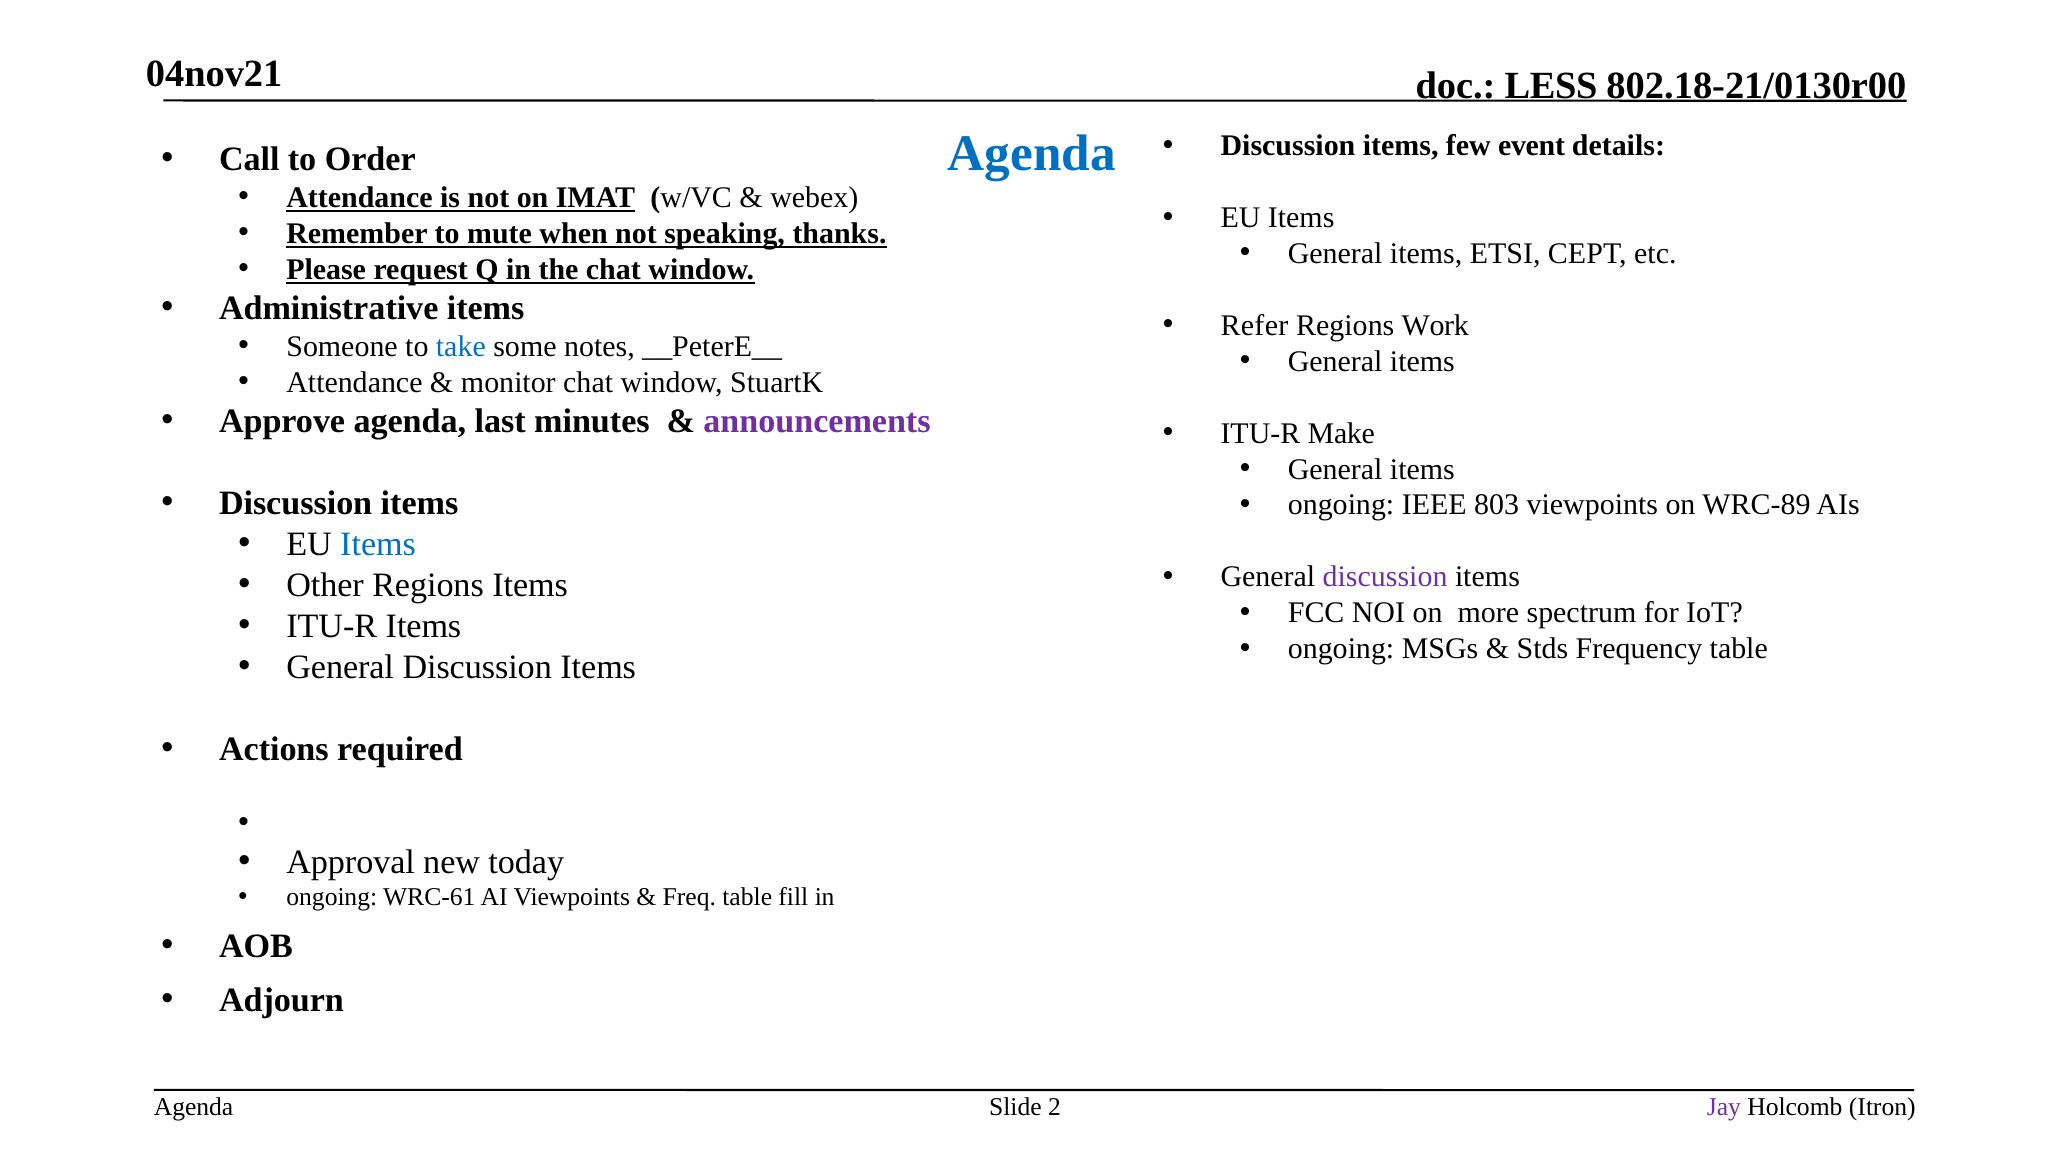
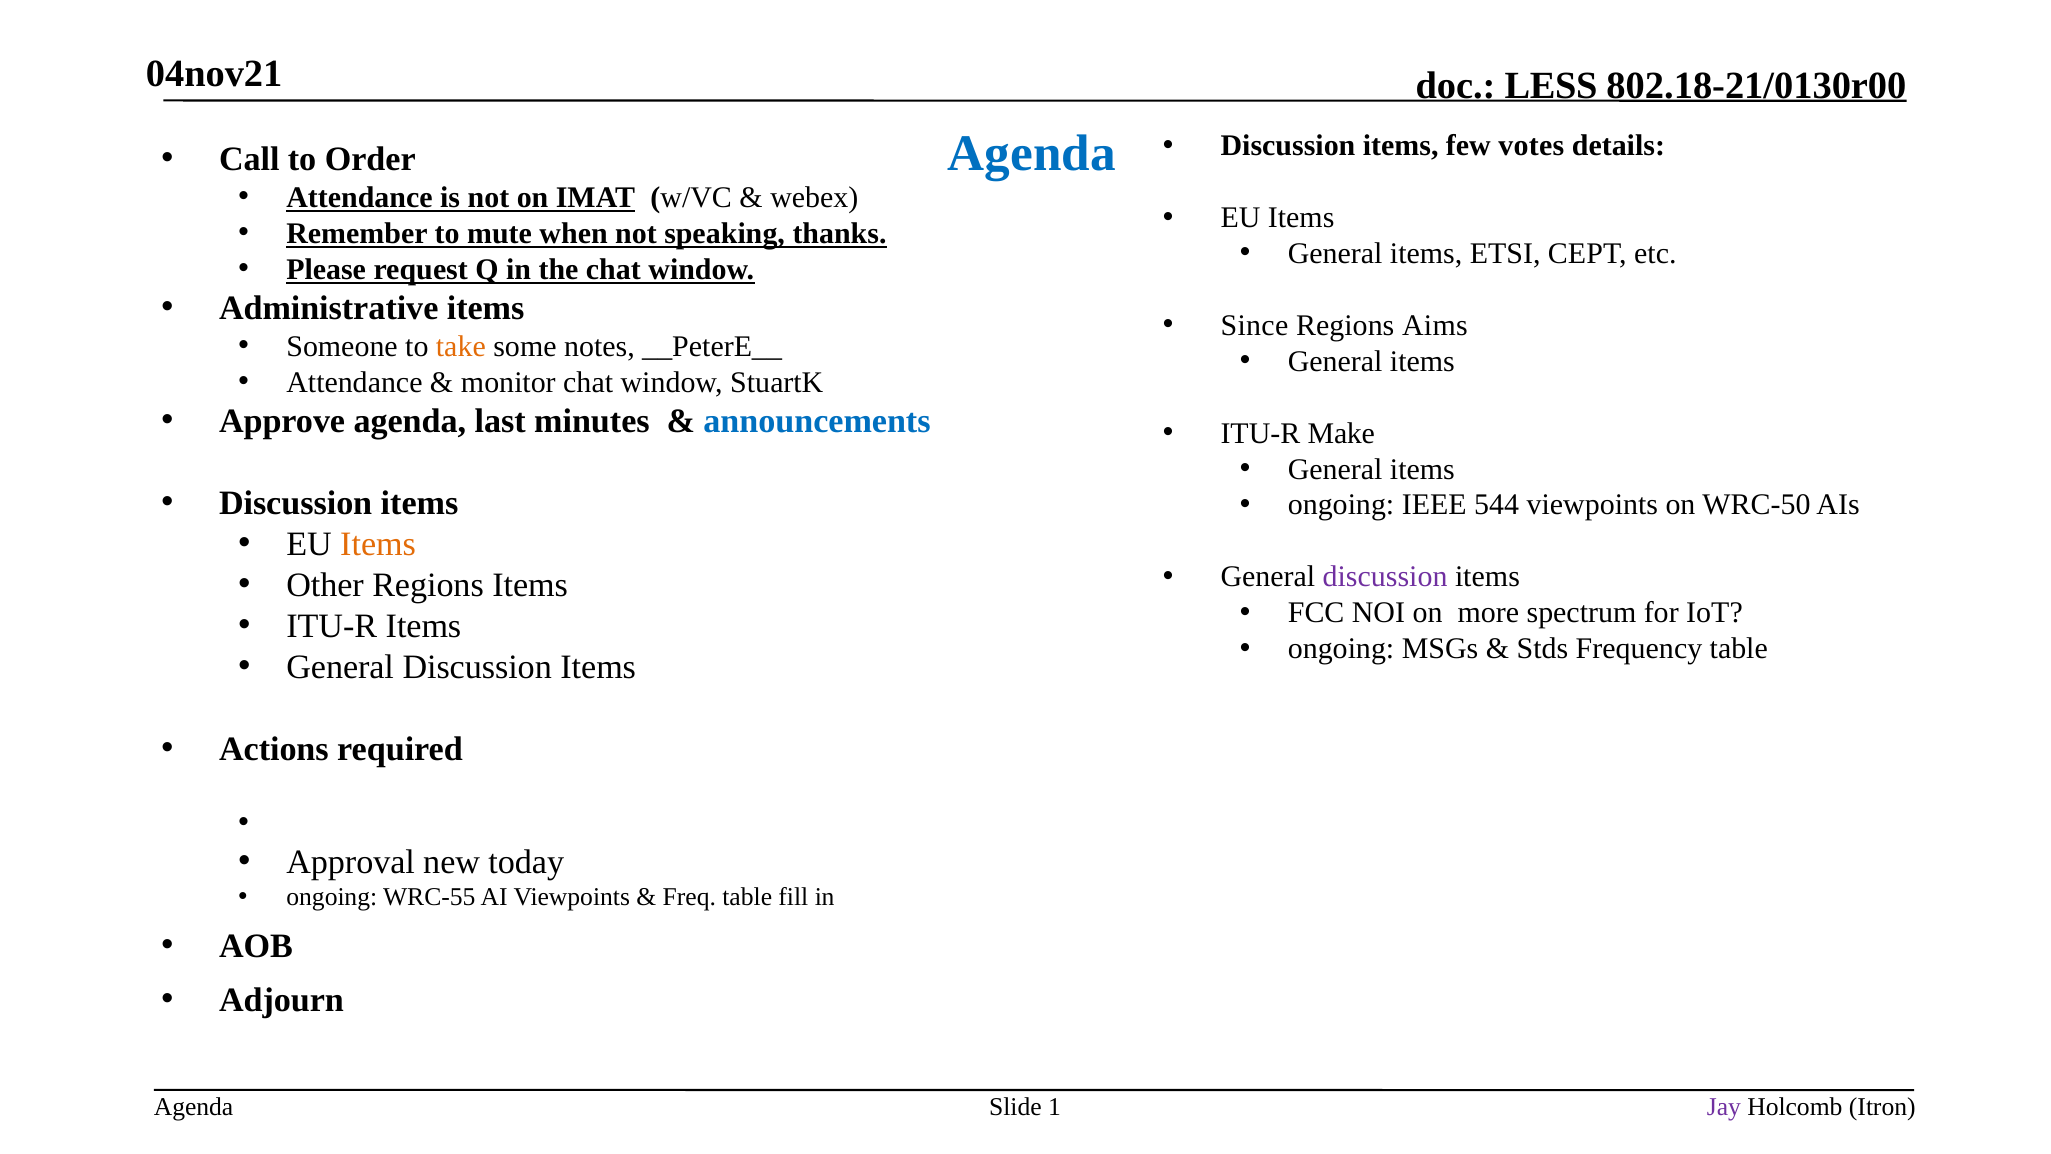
event: event -> votes
Refer: Refer -> Since
Work: Work -> Aims
take colour: blue -> orange
announcements colour: purple -> blue
803: 803 -> 544
WRC-89: WRC-89 -> WRC-50
Items at (378, 544) colour: blue -> orange
WRC-61: WRC-61 -> WRC-55
2: 2 -> 1
